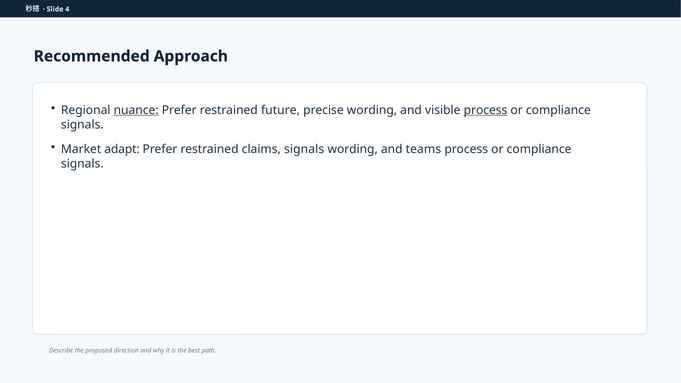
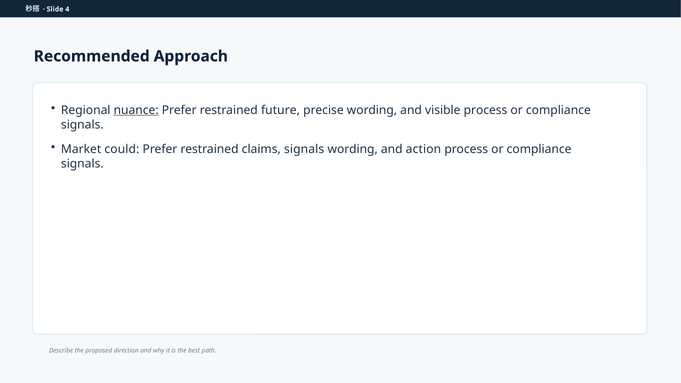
process at (486, 110) underline: present -> none
adapt: adapt -> could
teams: teams -> action
